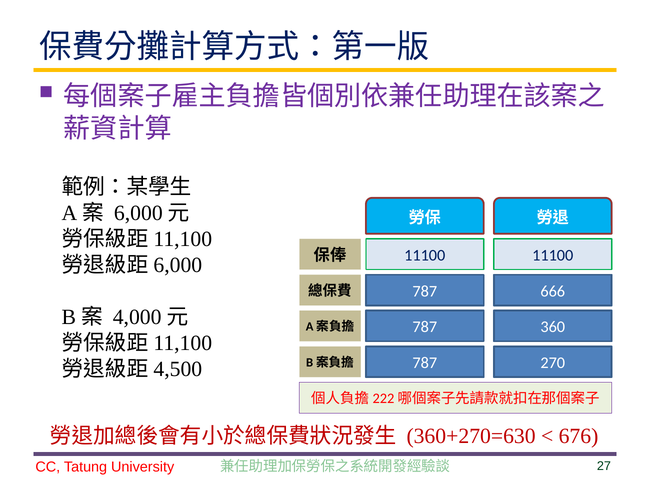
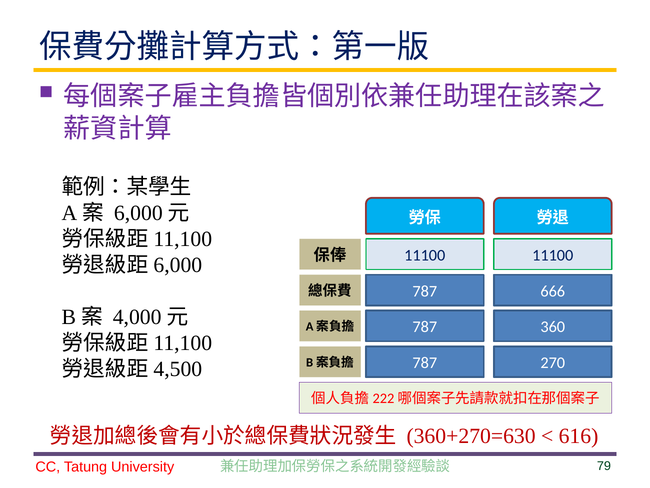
676: 676 -> 616
27: 27 -> 79
